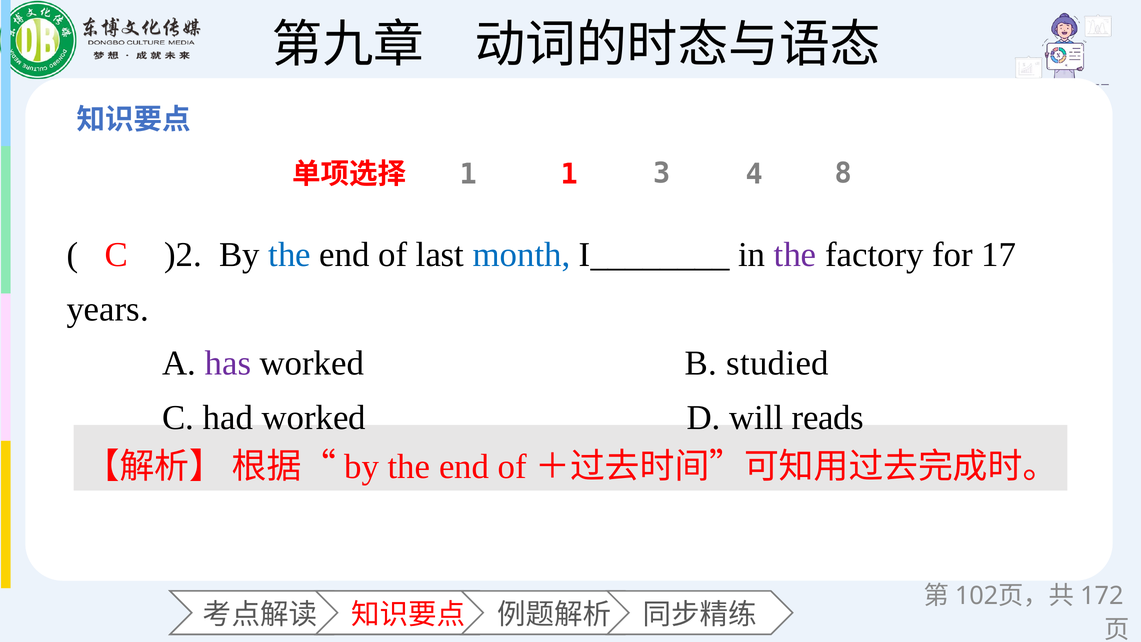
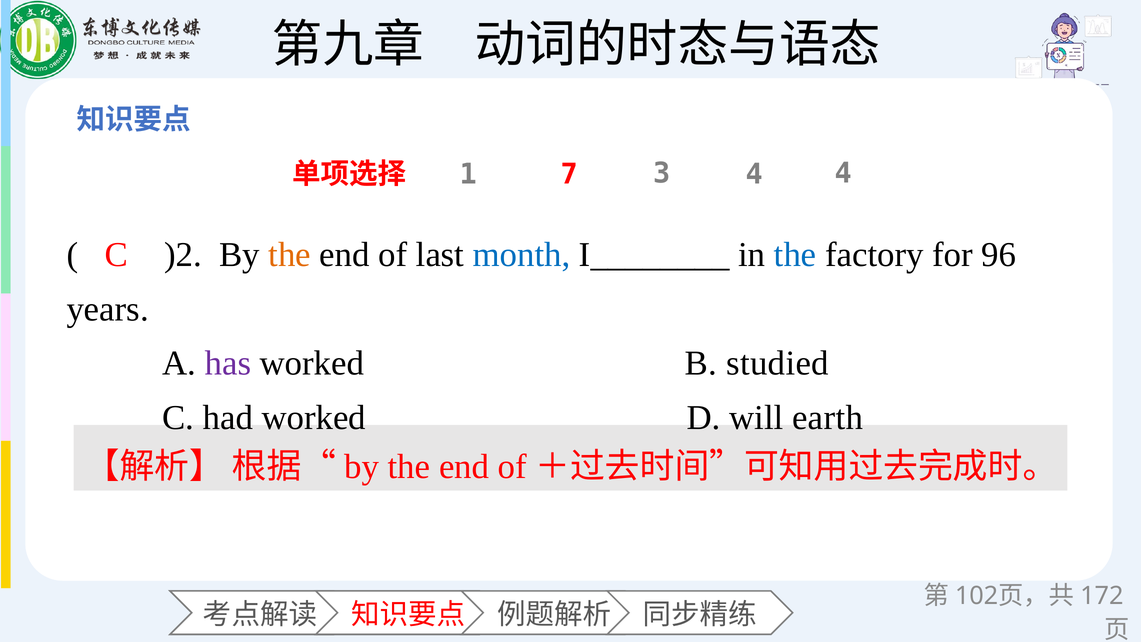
1 1: 1 -> 7
4 8: 8 -> 4
the at (290, 255) colour: blue -> orange
the at (795, 255) colour: purple -> blue
17: 17 -> 96
reads: reads -> earth
